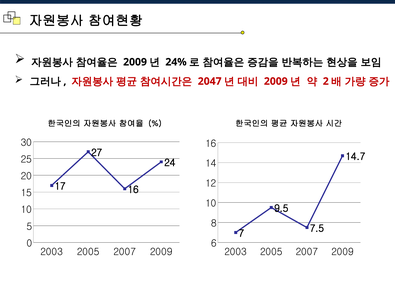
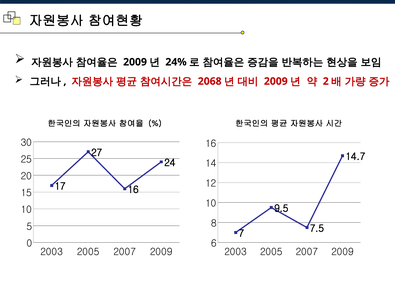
2047: 2047 -> 2068
